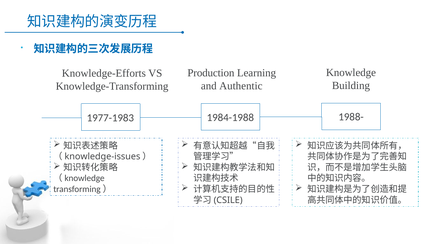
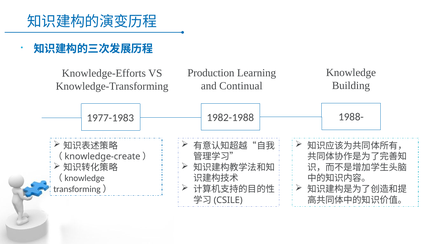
Authentic: Authentic -> Continual
1984-1988: 1984-1988 -> 1982-1988
knowledge-issues: knowledge-issues -> knowledge-create
